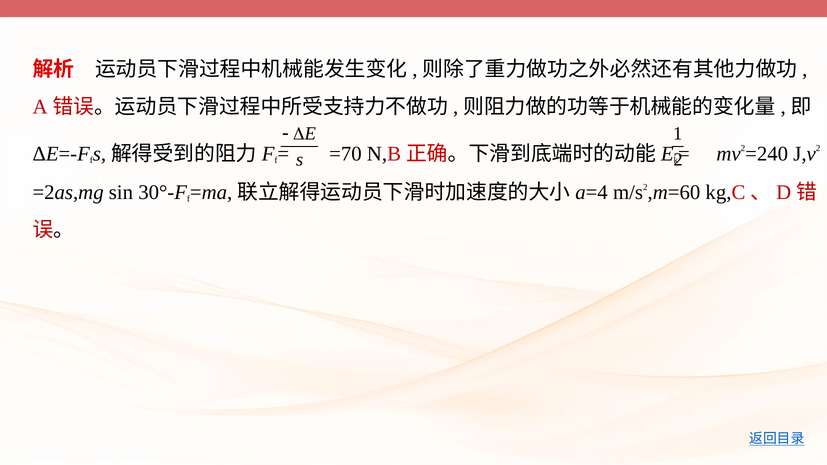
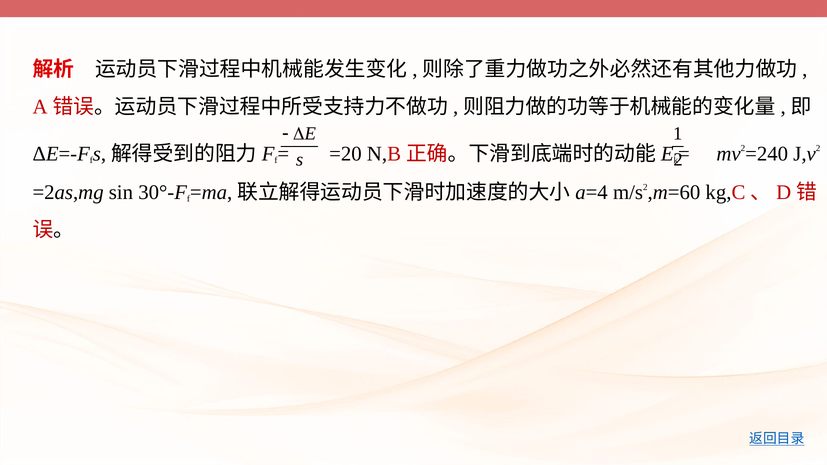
=70: =70 -> =20
